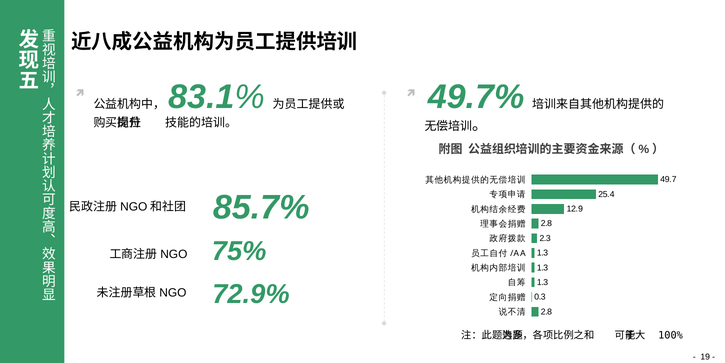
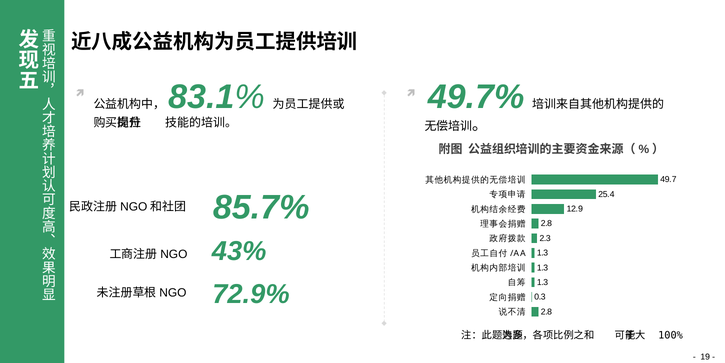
75%: 75% -> 43%
